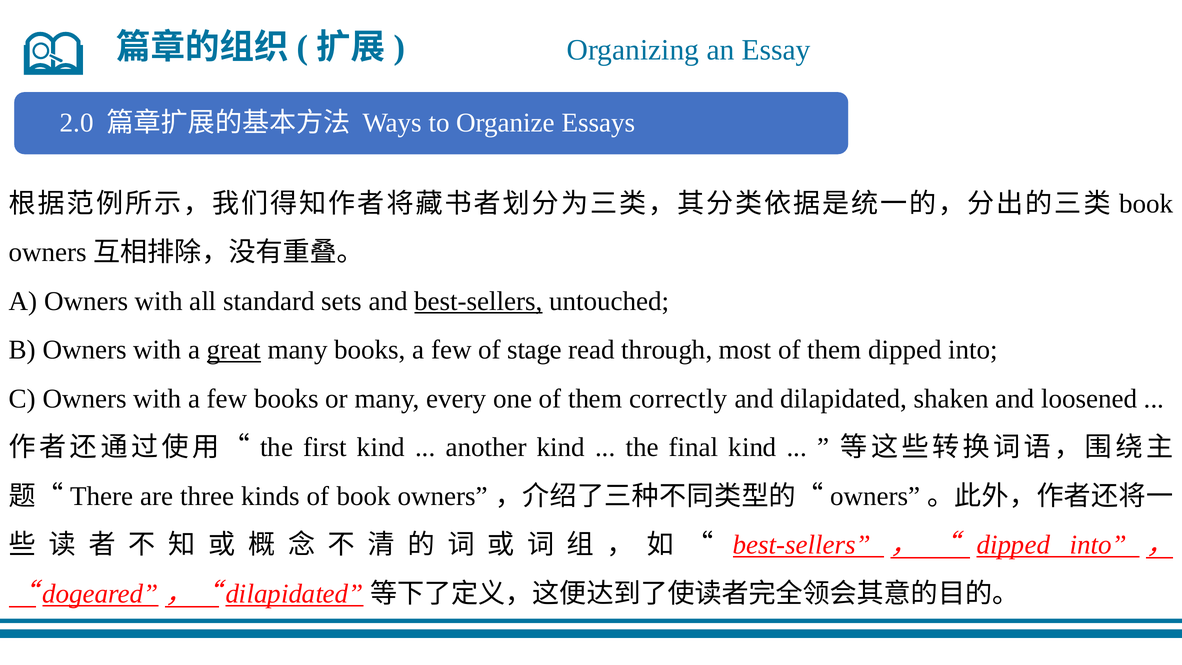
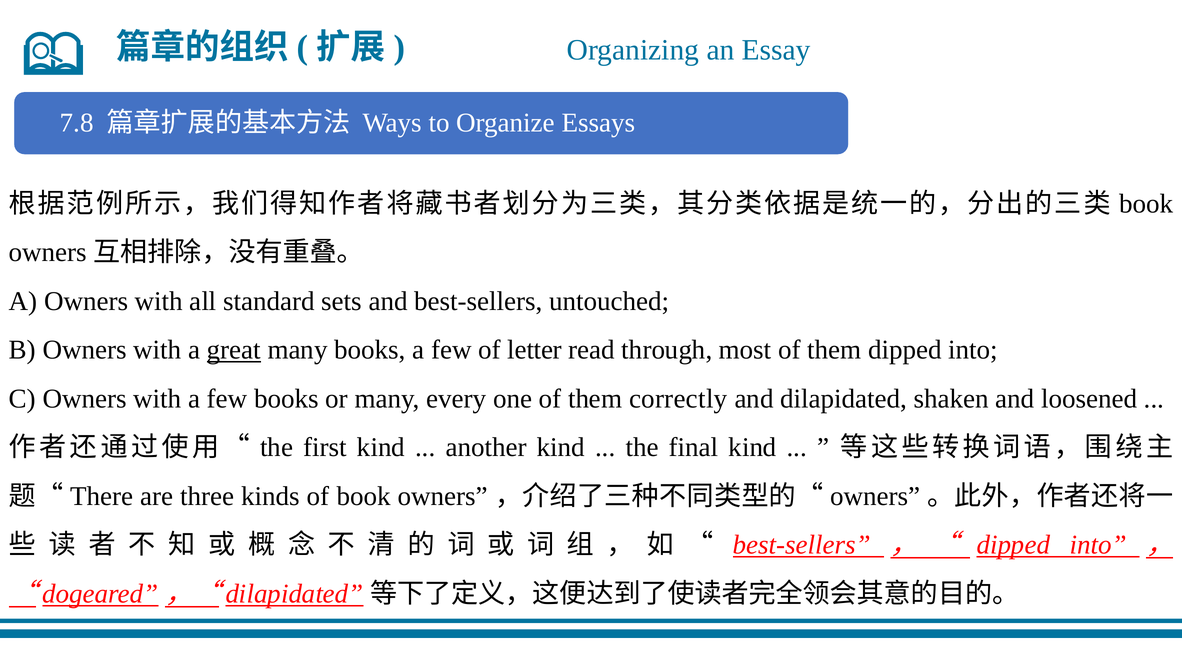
2.0: 2.0 -> 7.8
best-sellers at (479, 301) underline: present -> none
stage: stage -> letter
